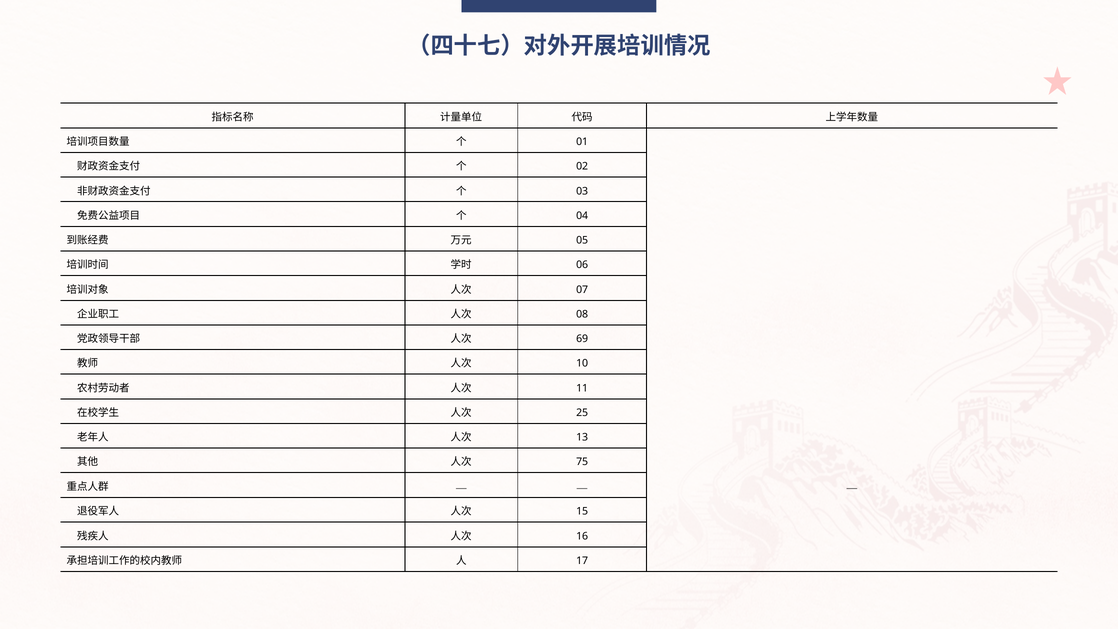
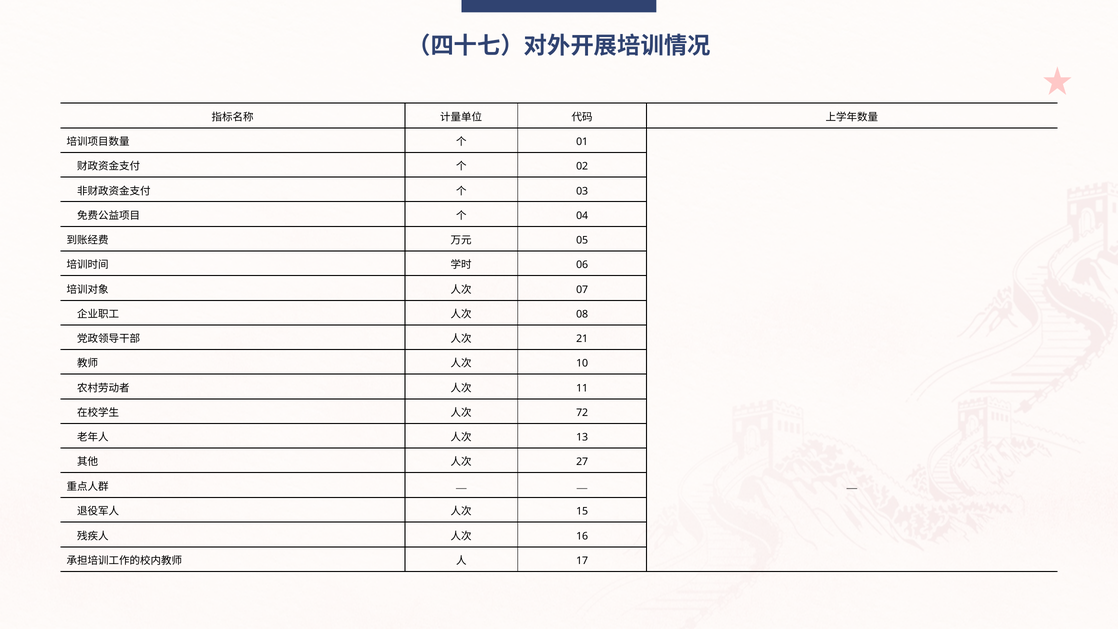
69: 69 -> 21
25: 25 -> 72
75: 75 -> 27
